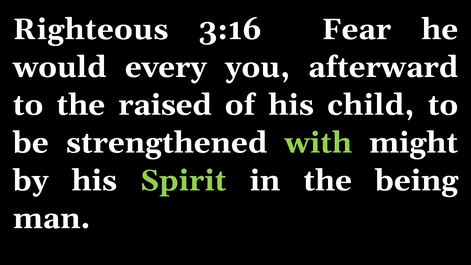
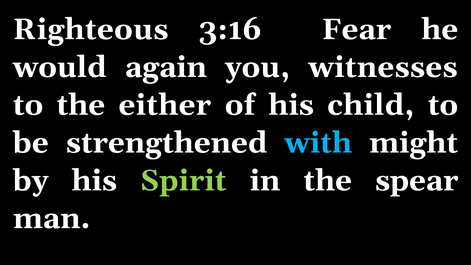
every: every -> again
afterward: afterward -> witnesses
raised: raised -> either
with colour: light green -> light blue
being: being -> spear
